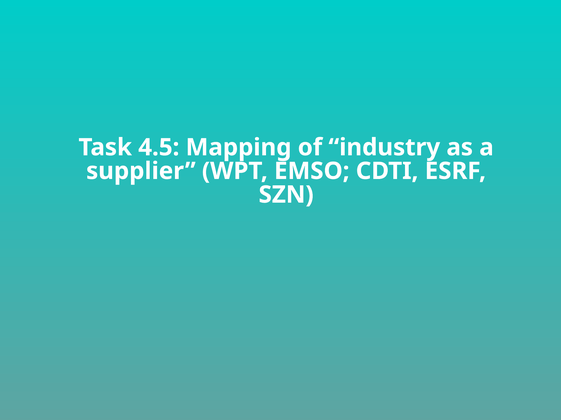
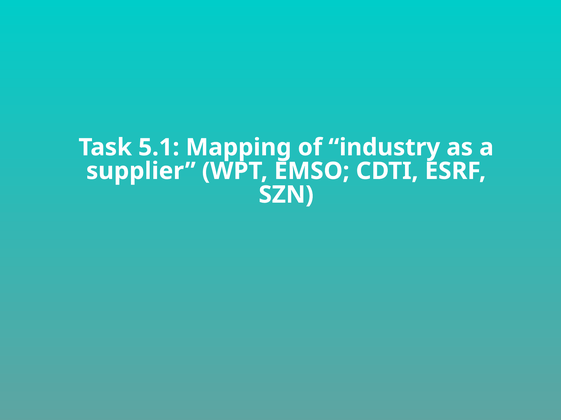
4.5: 4.5 -> 5.1
